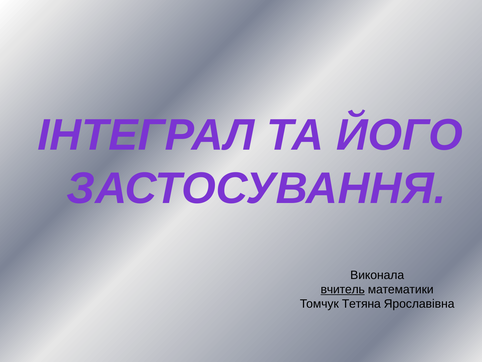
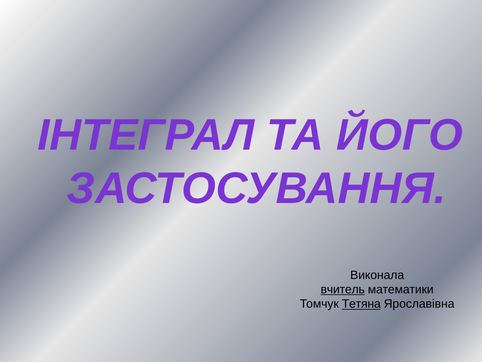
Тетяна underline: none -> present
